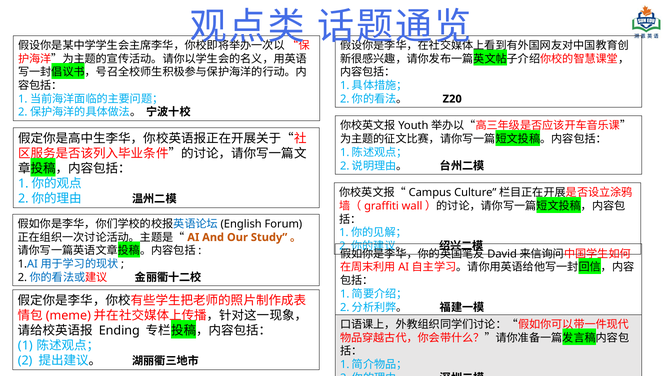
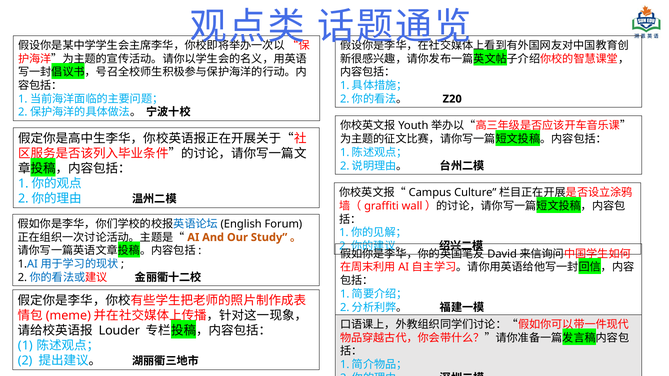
Ending: Ending -> Louder
